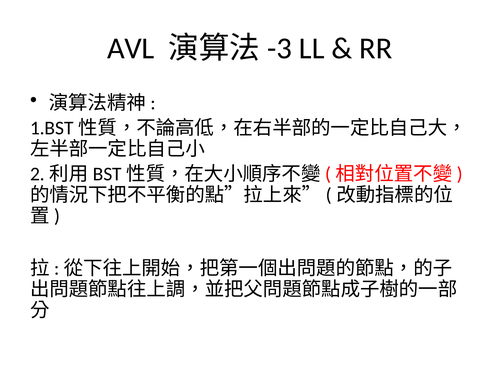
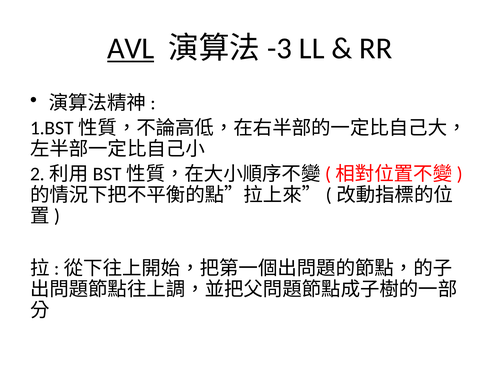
AVL underline: none -> present
